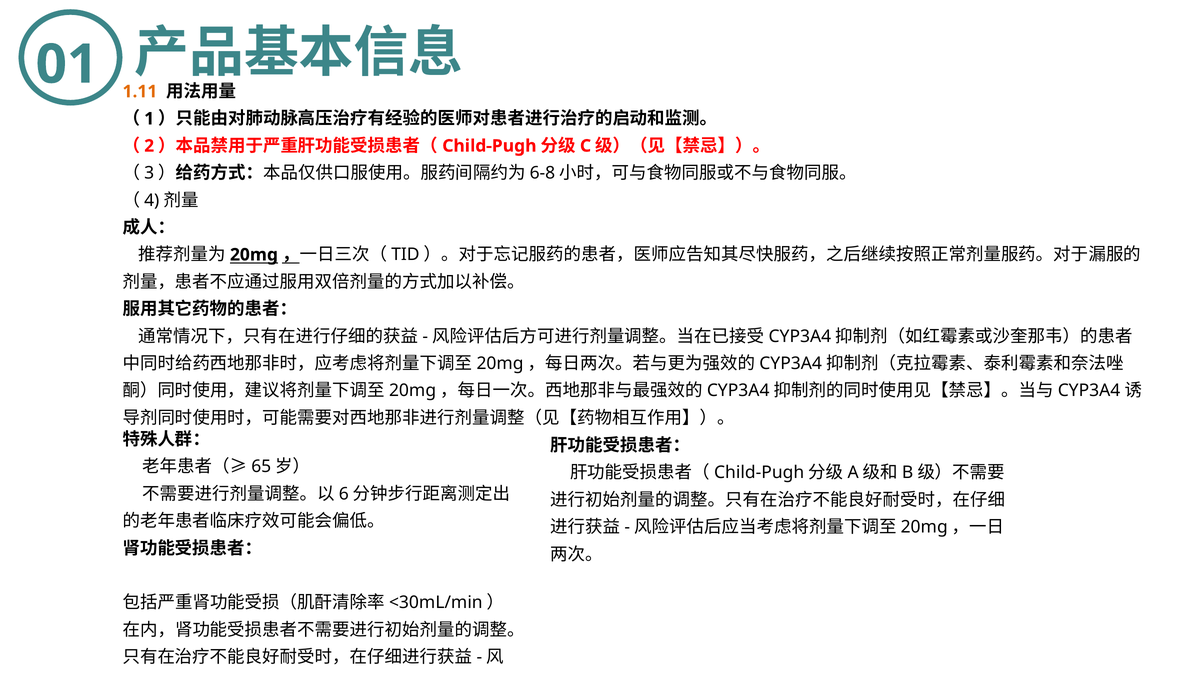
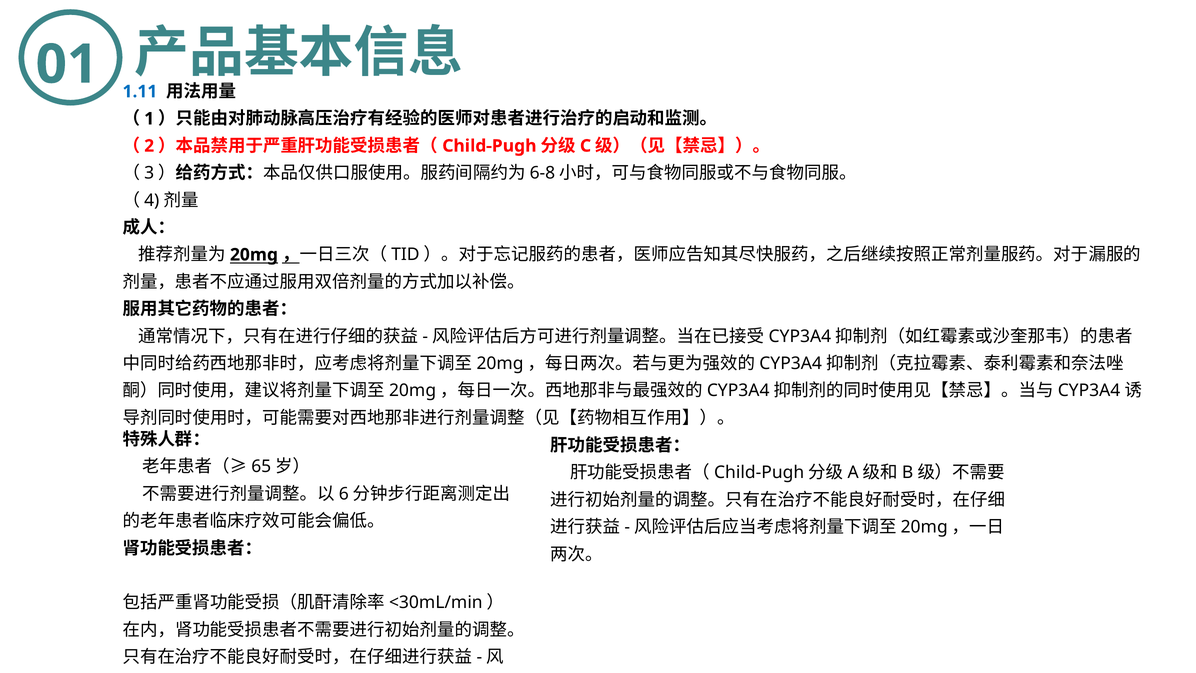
1.11 colour: orange -> blue
